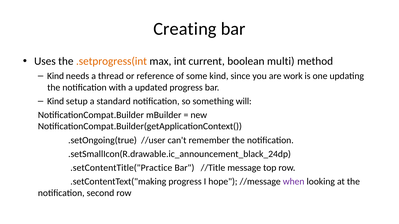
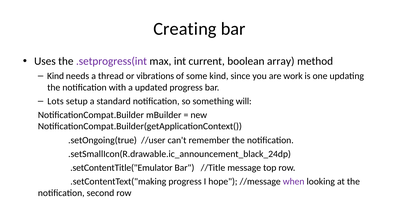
.setprogress(int colour: orange -> purple
multi: multi -> array
reference: reference -> vibrations
Kind at (56, 101): Kind -> Lots
.setContentTitle("Practice: .setContentTitle("Practice -> .setContentTitle("Emulator
